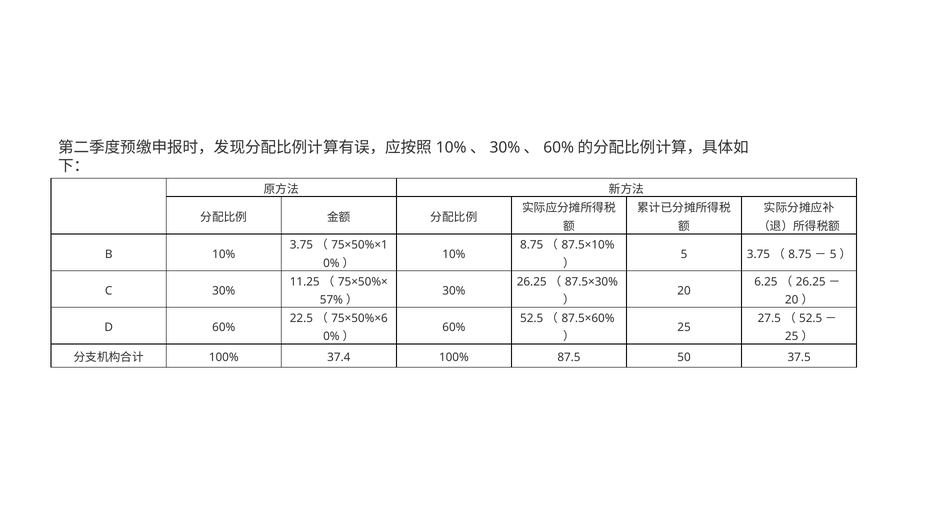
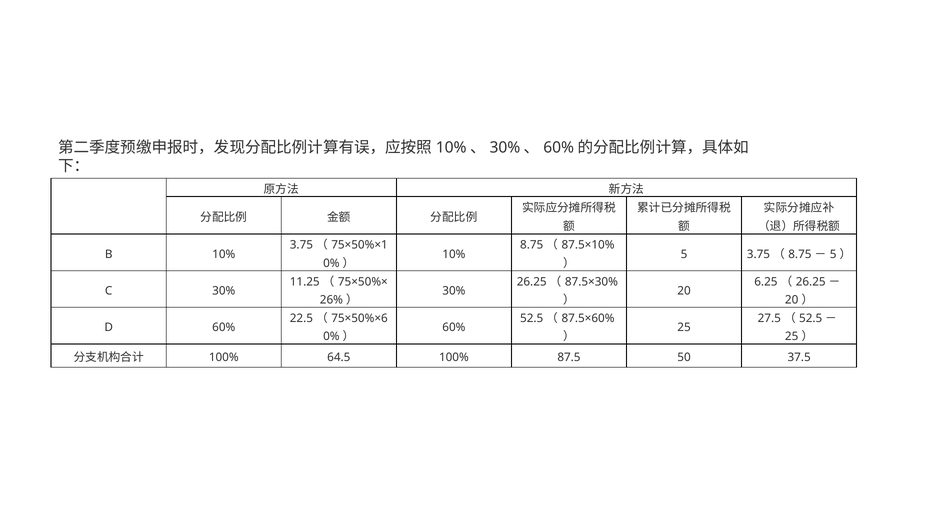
57%: 57% -> 26%
37.4: 37.4 -> 64.5
